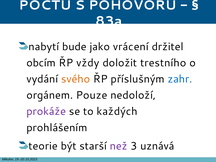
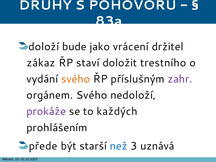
POČTU: POČTU -> DRUHY
nabytí: nabytí -> doloží
obcím: obcím -> zákaz
vždy: vždy -> staví
zahr colour: blue -> purple
orgánem Pouze: Pouze -> Svého
teorie: teorie -> přede
než colour: purple -> blue
